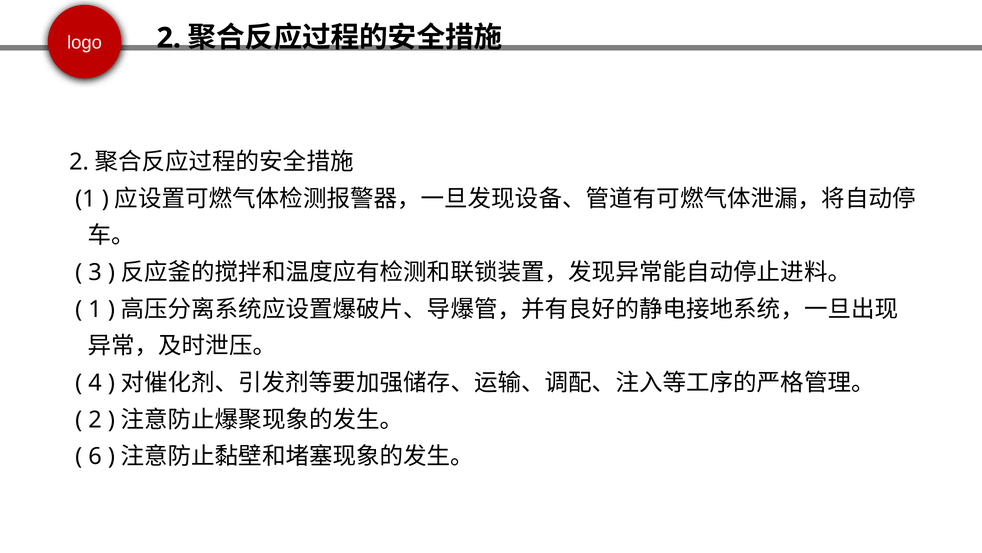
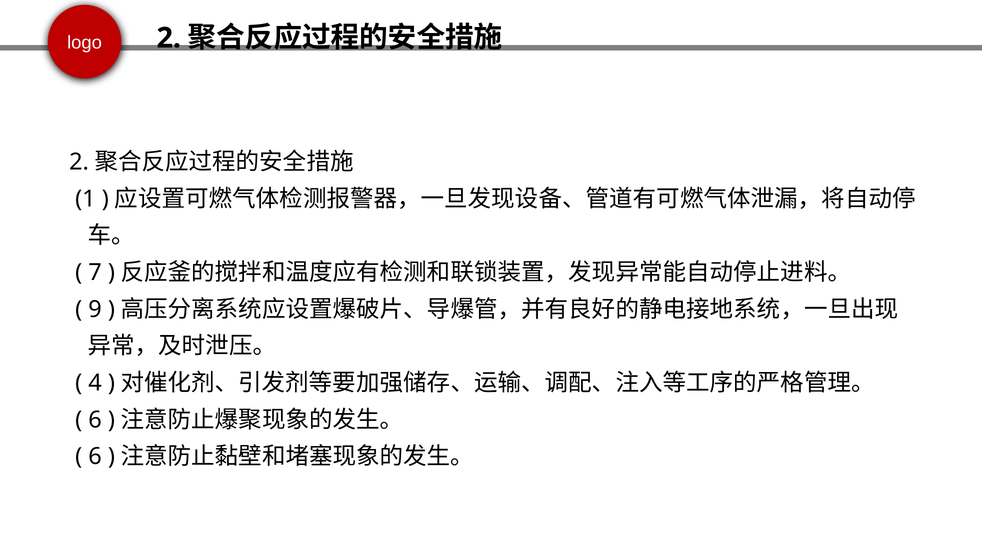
3: 3 -> 7
1 at (95, 309): 1 -> 9
2 at (95, 419): 2 -> 6
